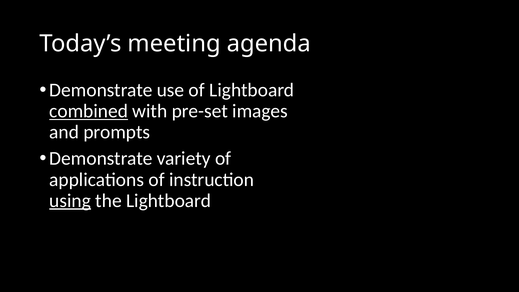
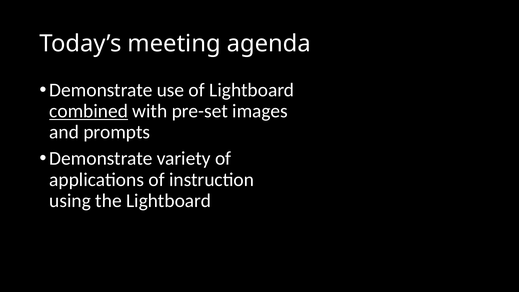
using underline: present -> none
